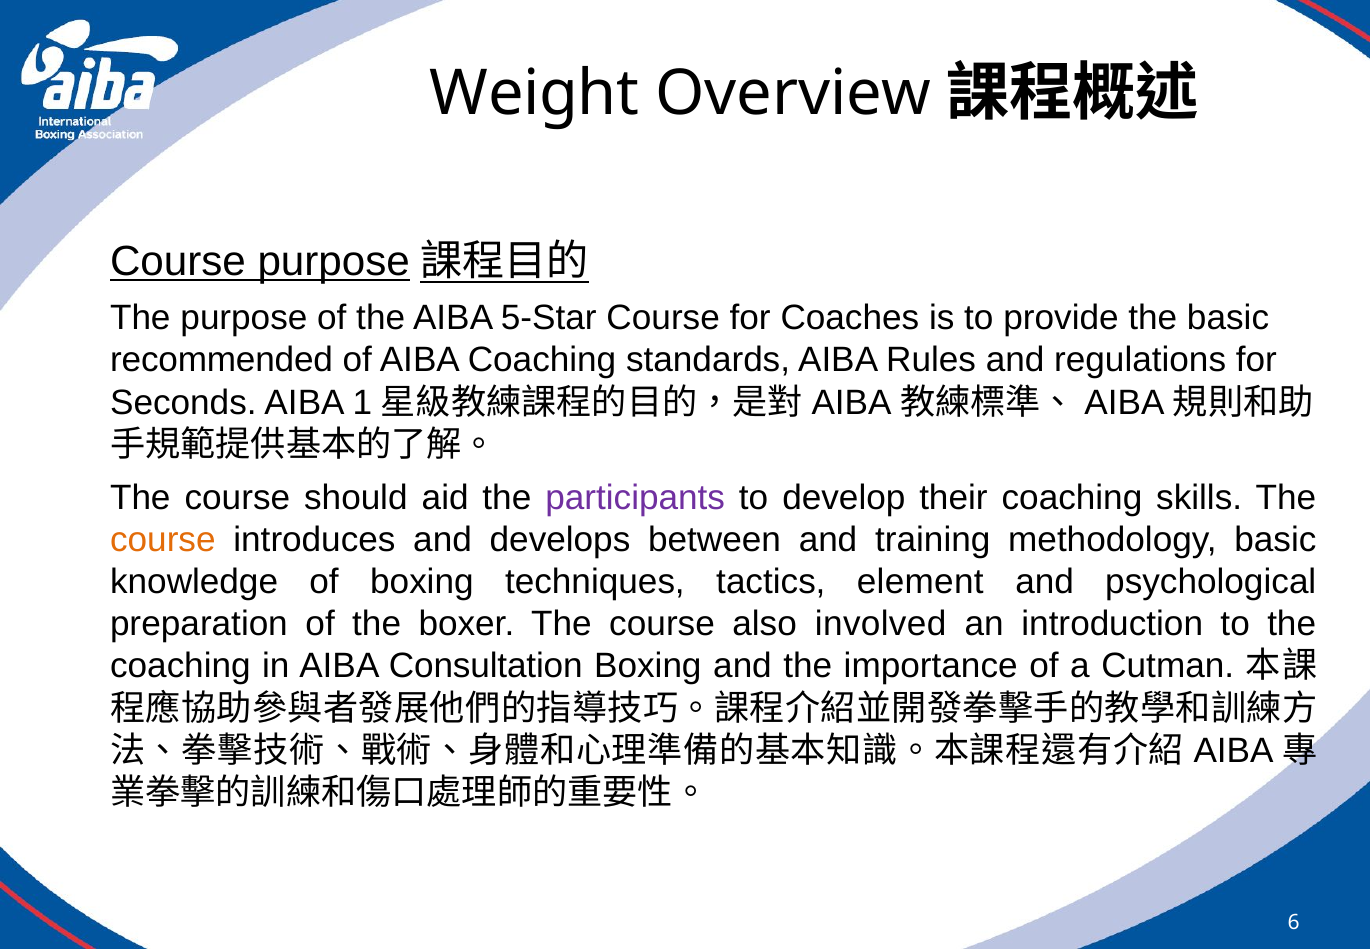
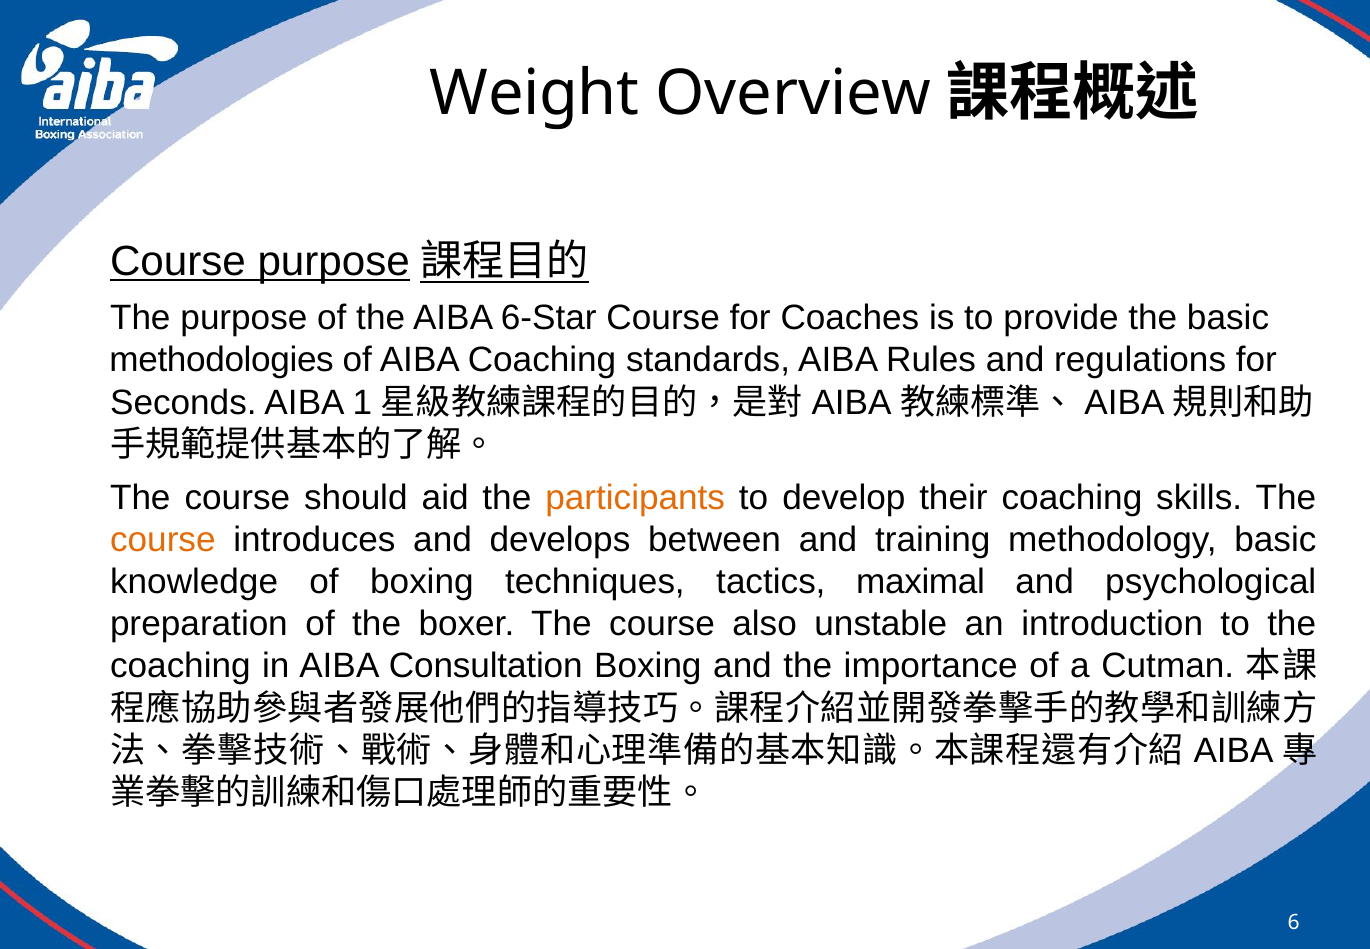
5-Star: 5-Star -> 6-Star
recommended: recommended -> methodologies
participants colour: purple -> orange
element: element -> maximal
involved: involved -> unstable
